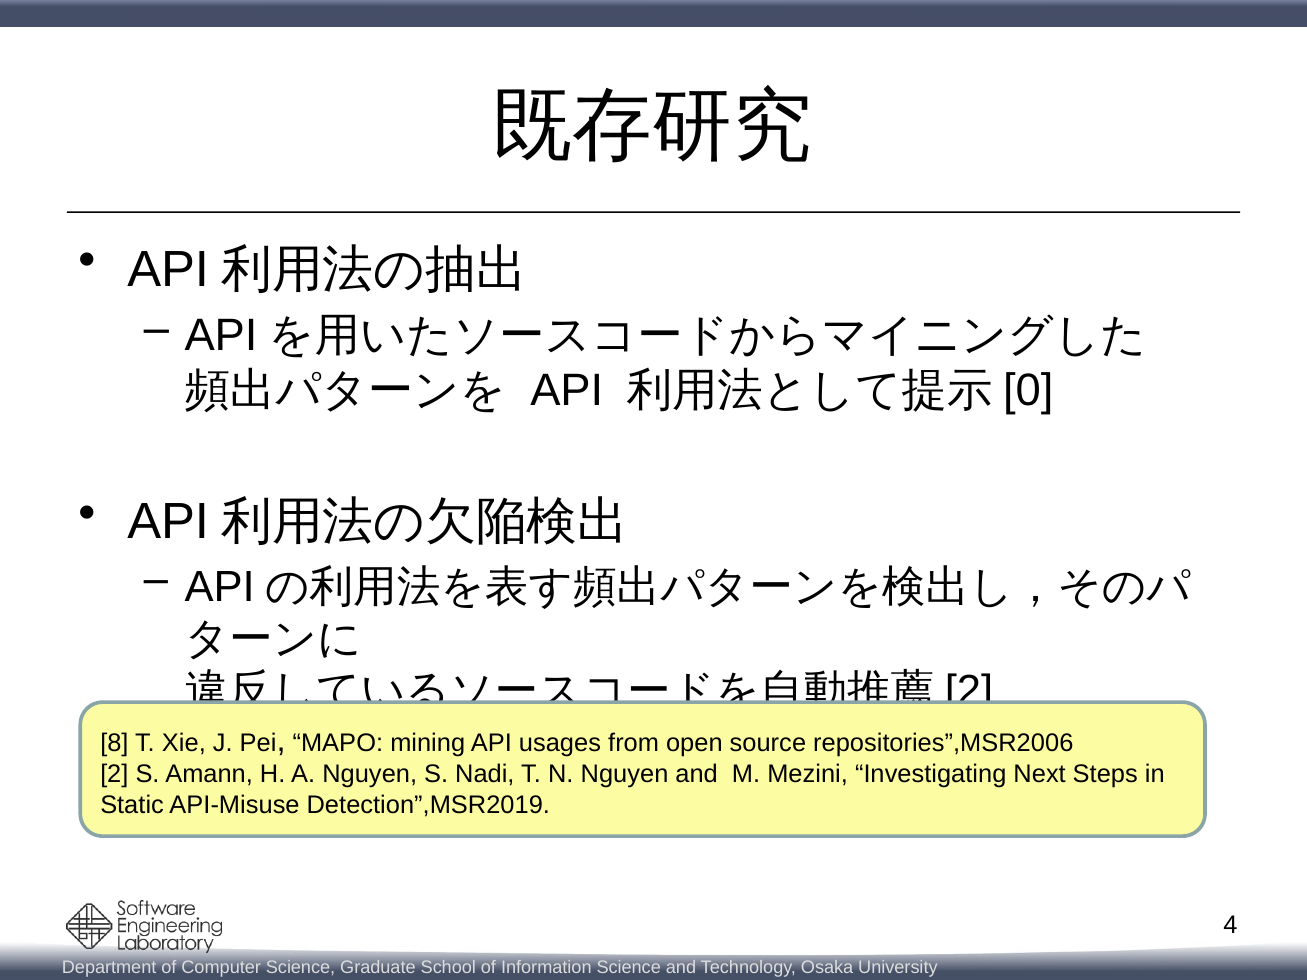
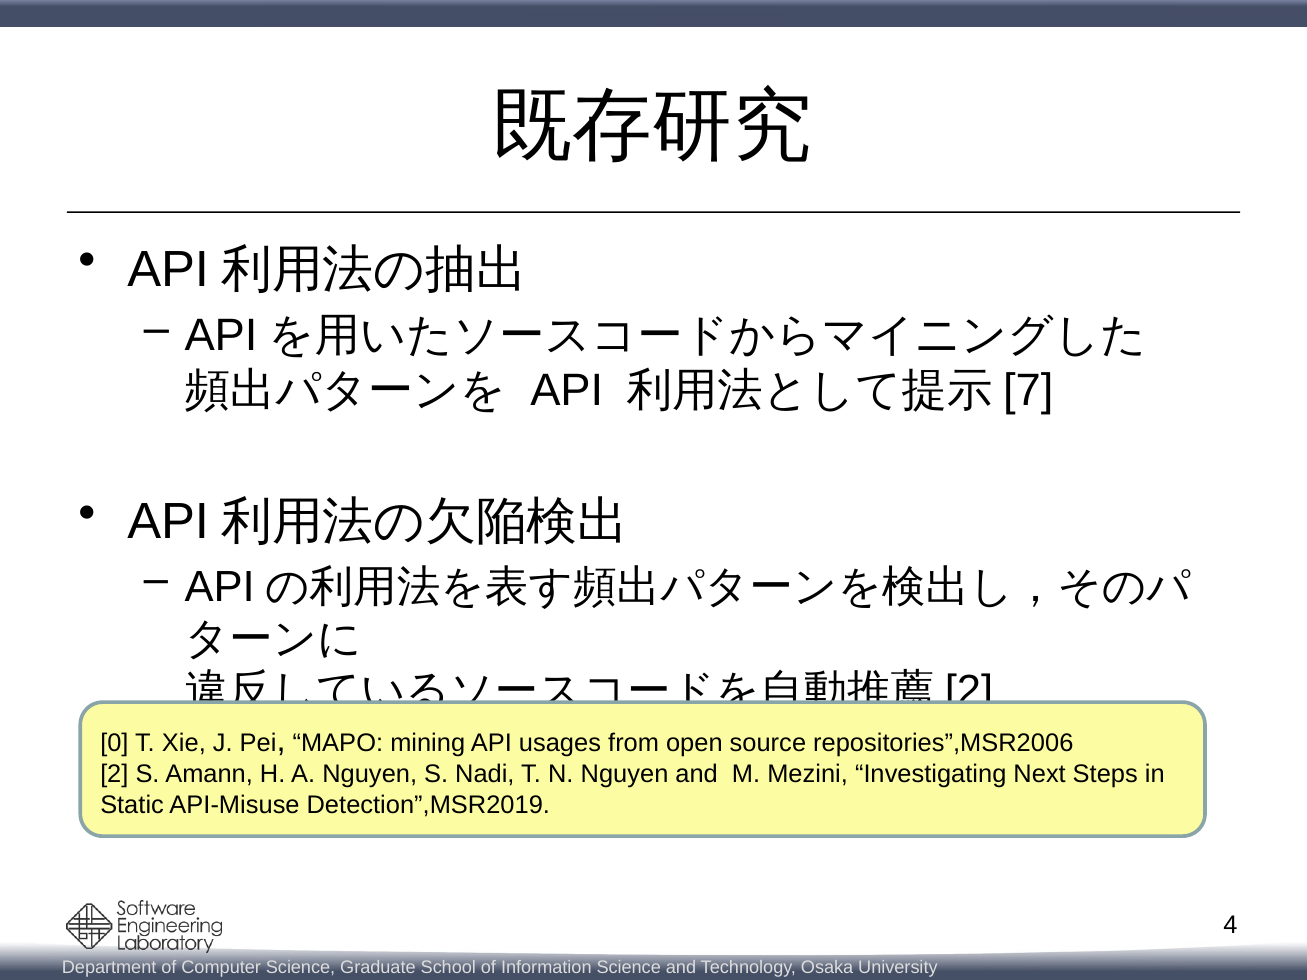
0: 0 -> 7
8: 8 -> 0
